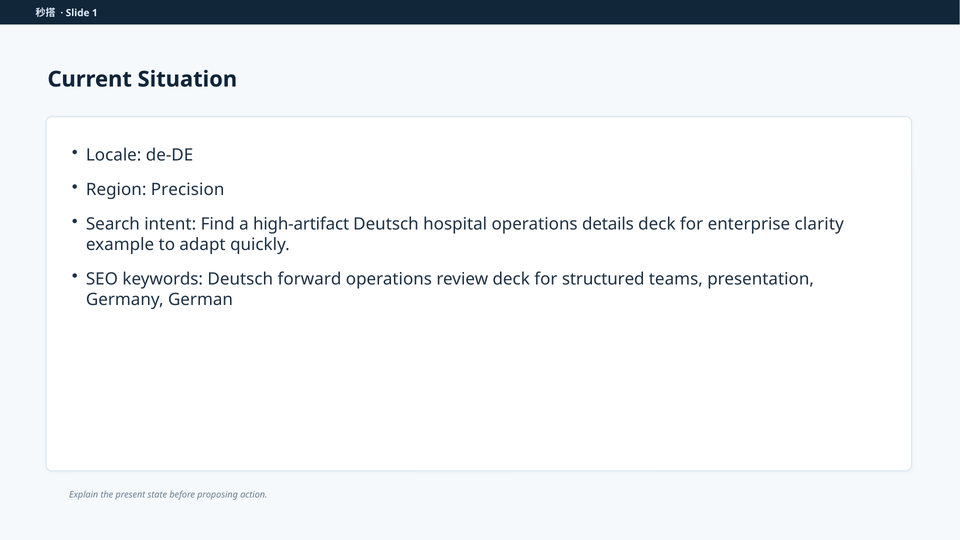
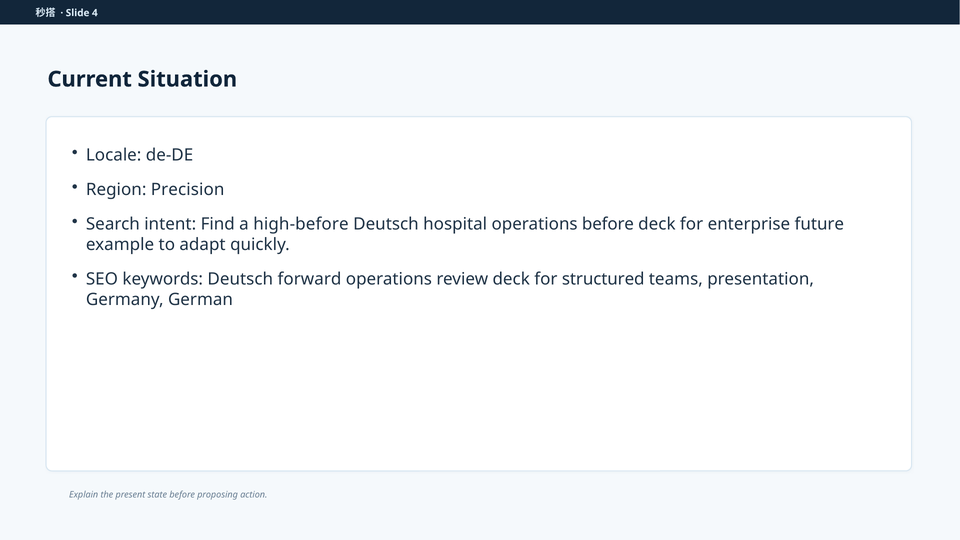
1: 1 -> 4
high-artifact: high-artifact -> high-before
operations details: details -> before
clarity: clarity -> future
